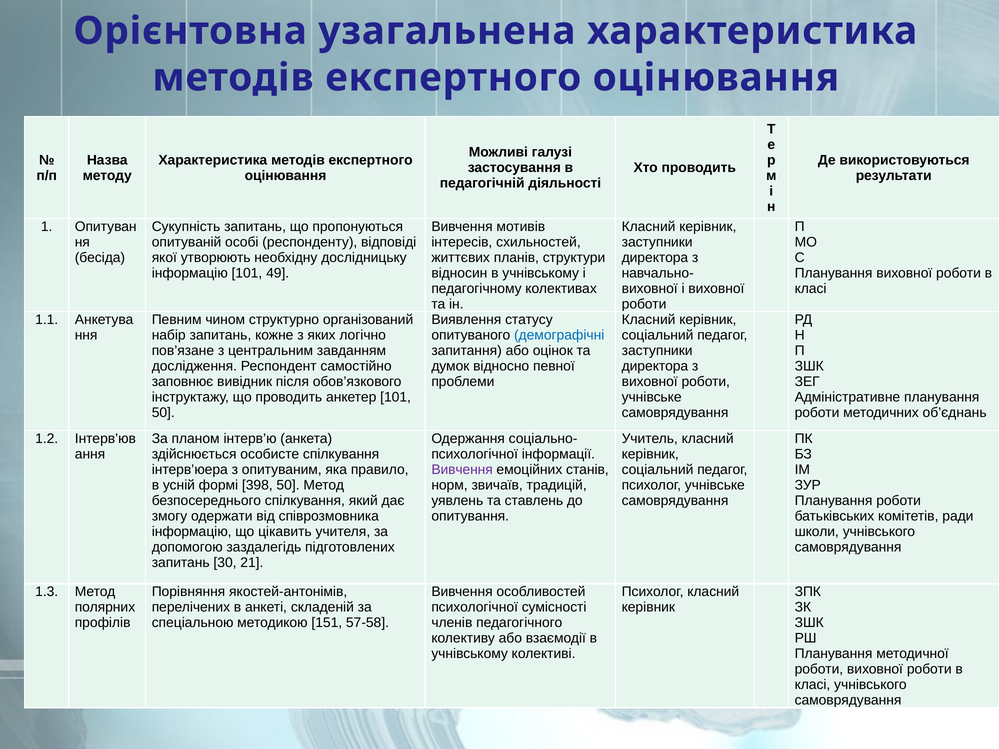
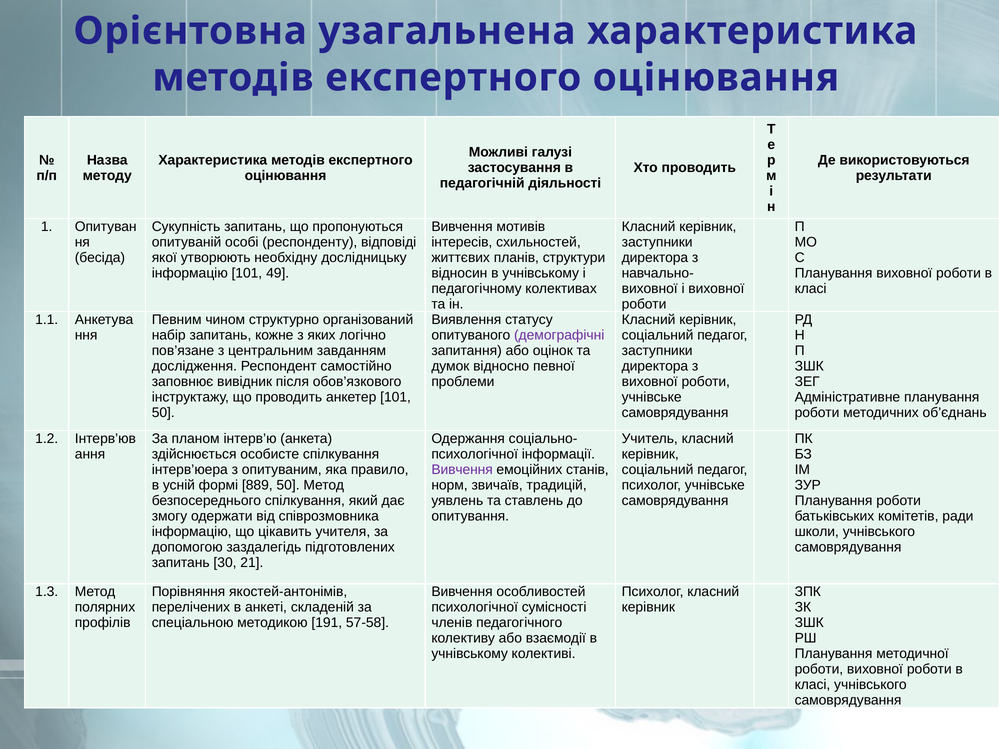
демографічні colour: blue -> purple
398: 398 -> 889
151: 151 -> 191
